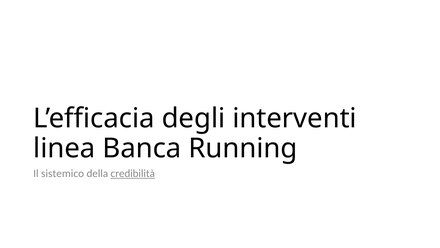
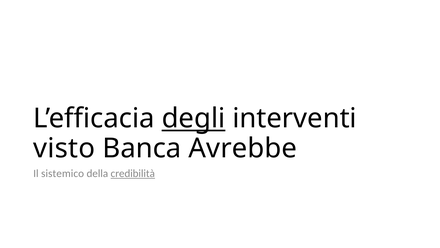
degli underline: none -> present
linea: linea -> visto
Running: Running -> Avrebbe
